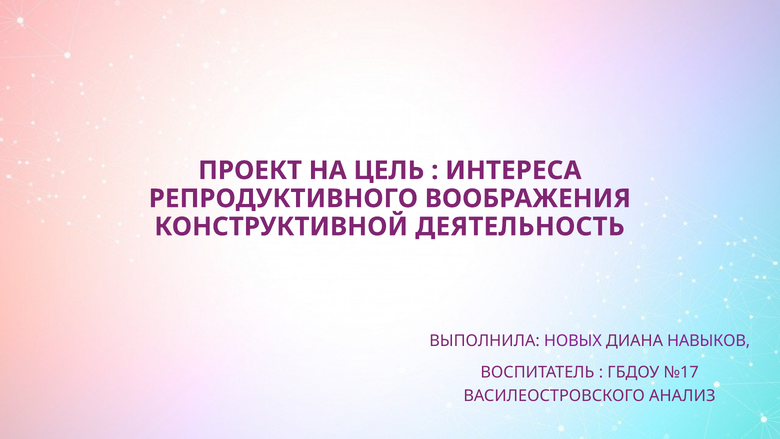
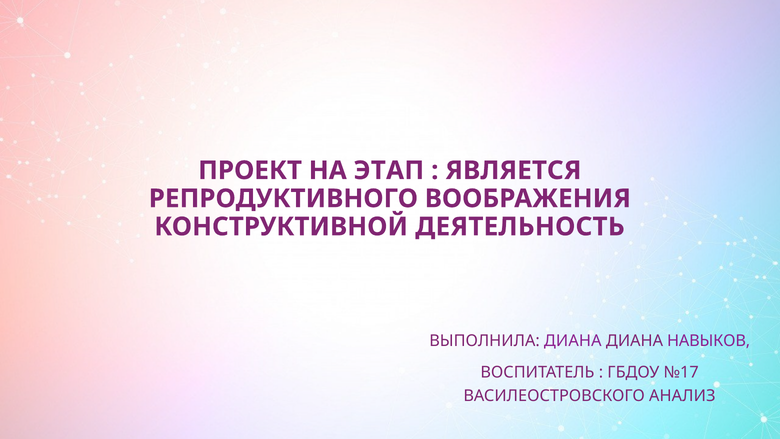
ЦЕЛЬ: ЦЕЛЬ -> ЭТАП
ИНТЕРЕСА: ИНТЕРЕСА -> ЯВЛЯЕТСЯ
ВЫПОЛНИЛА НОВЫХ: НОВЫХ -> ДИАНА
